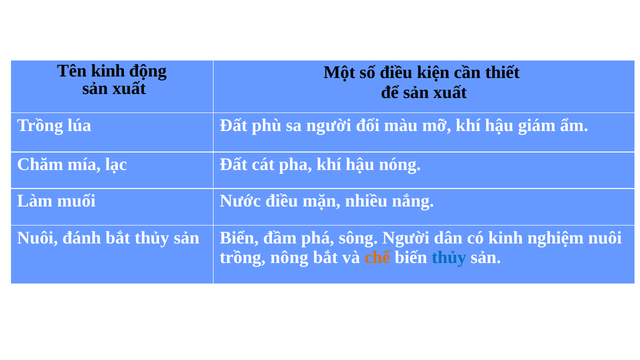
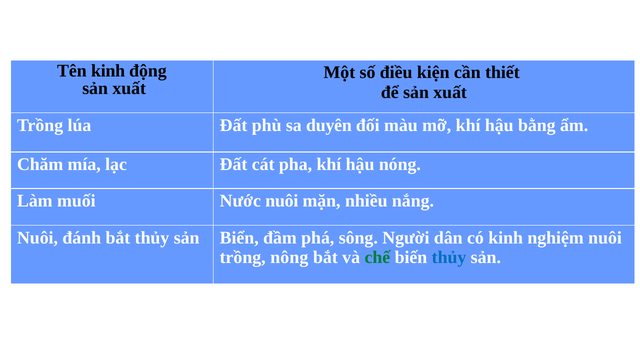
sa người: người -> duyên
giám: giám -> bằng
Nước điều: điều -> nuôi
chế colour: orange -> green
